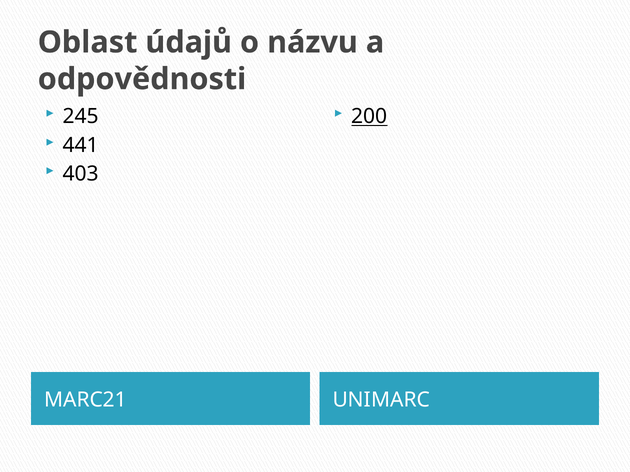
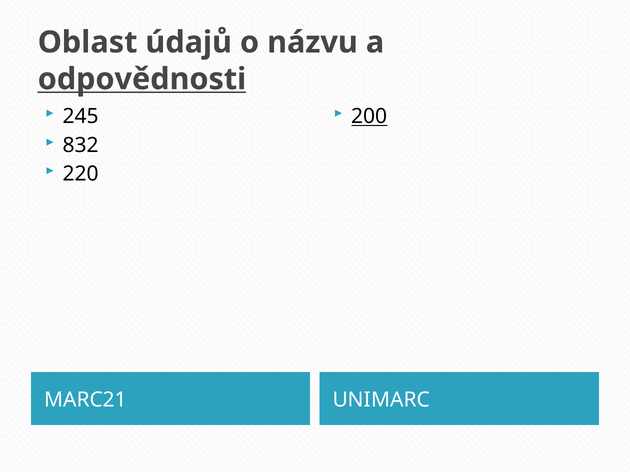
odpovědnosti underline: none -> present
441: 441 -> 832
403: 403 -> 220
